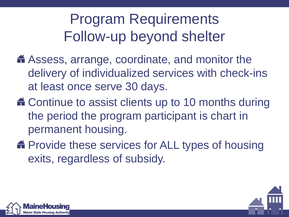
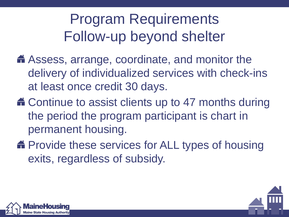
serve: serve -> credit
10: 10 -> 47
